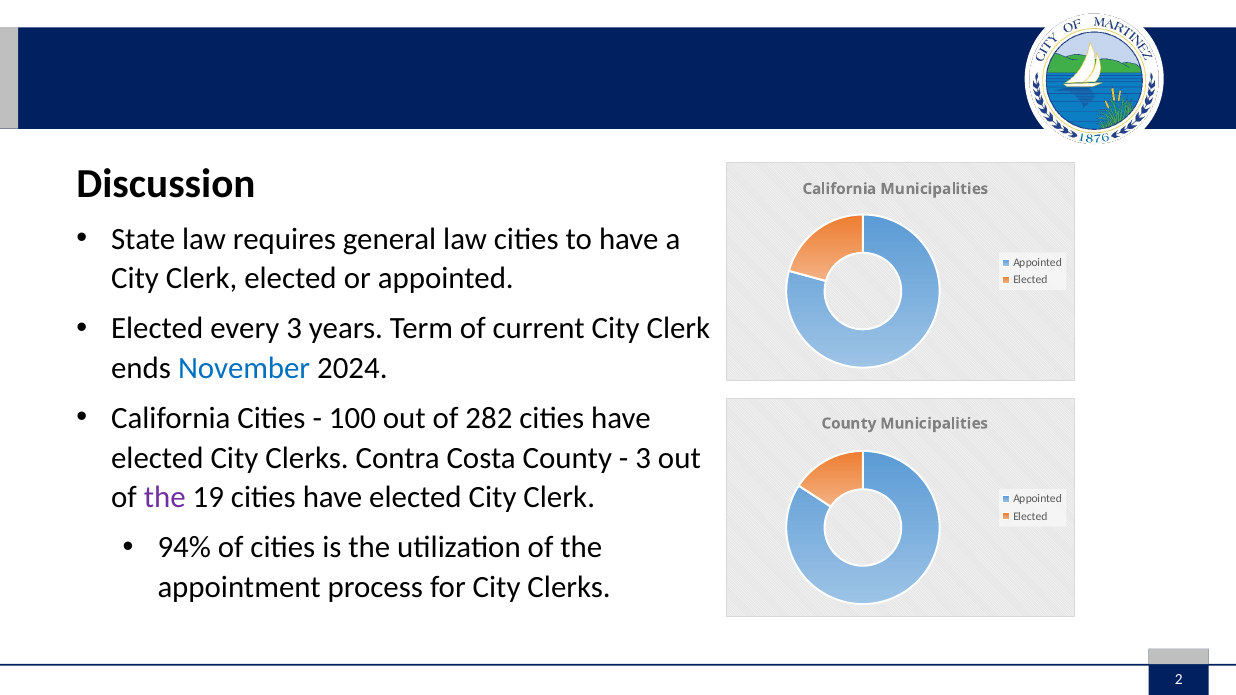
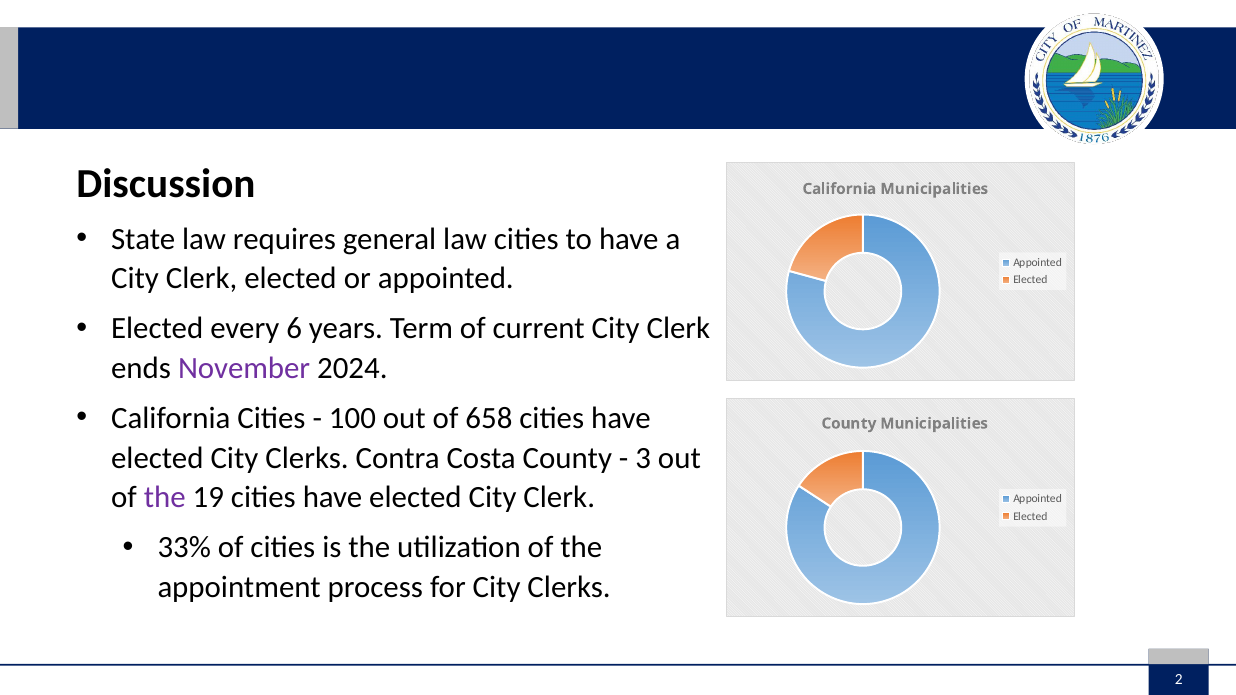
every 3: 3 -> 6
November colour: blue -> purple
282: 282 -> 658
94%: 94% -> 33%
